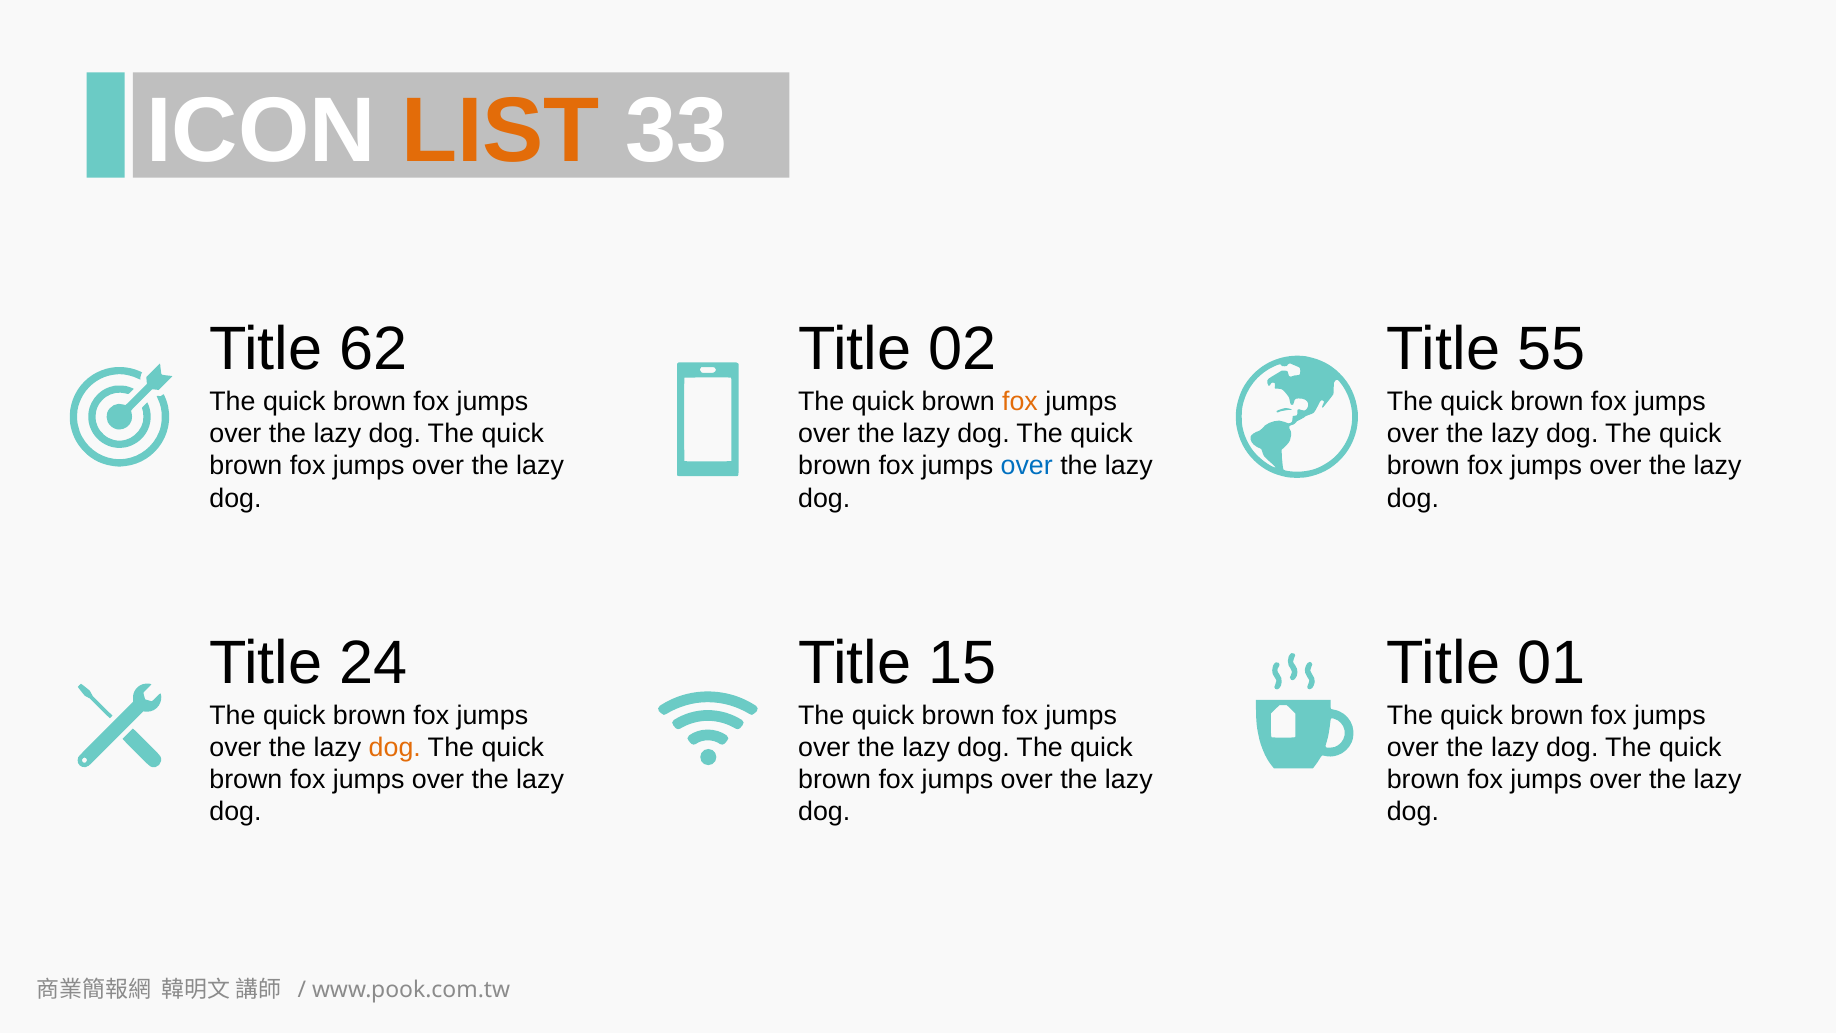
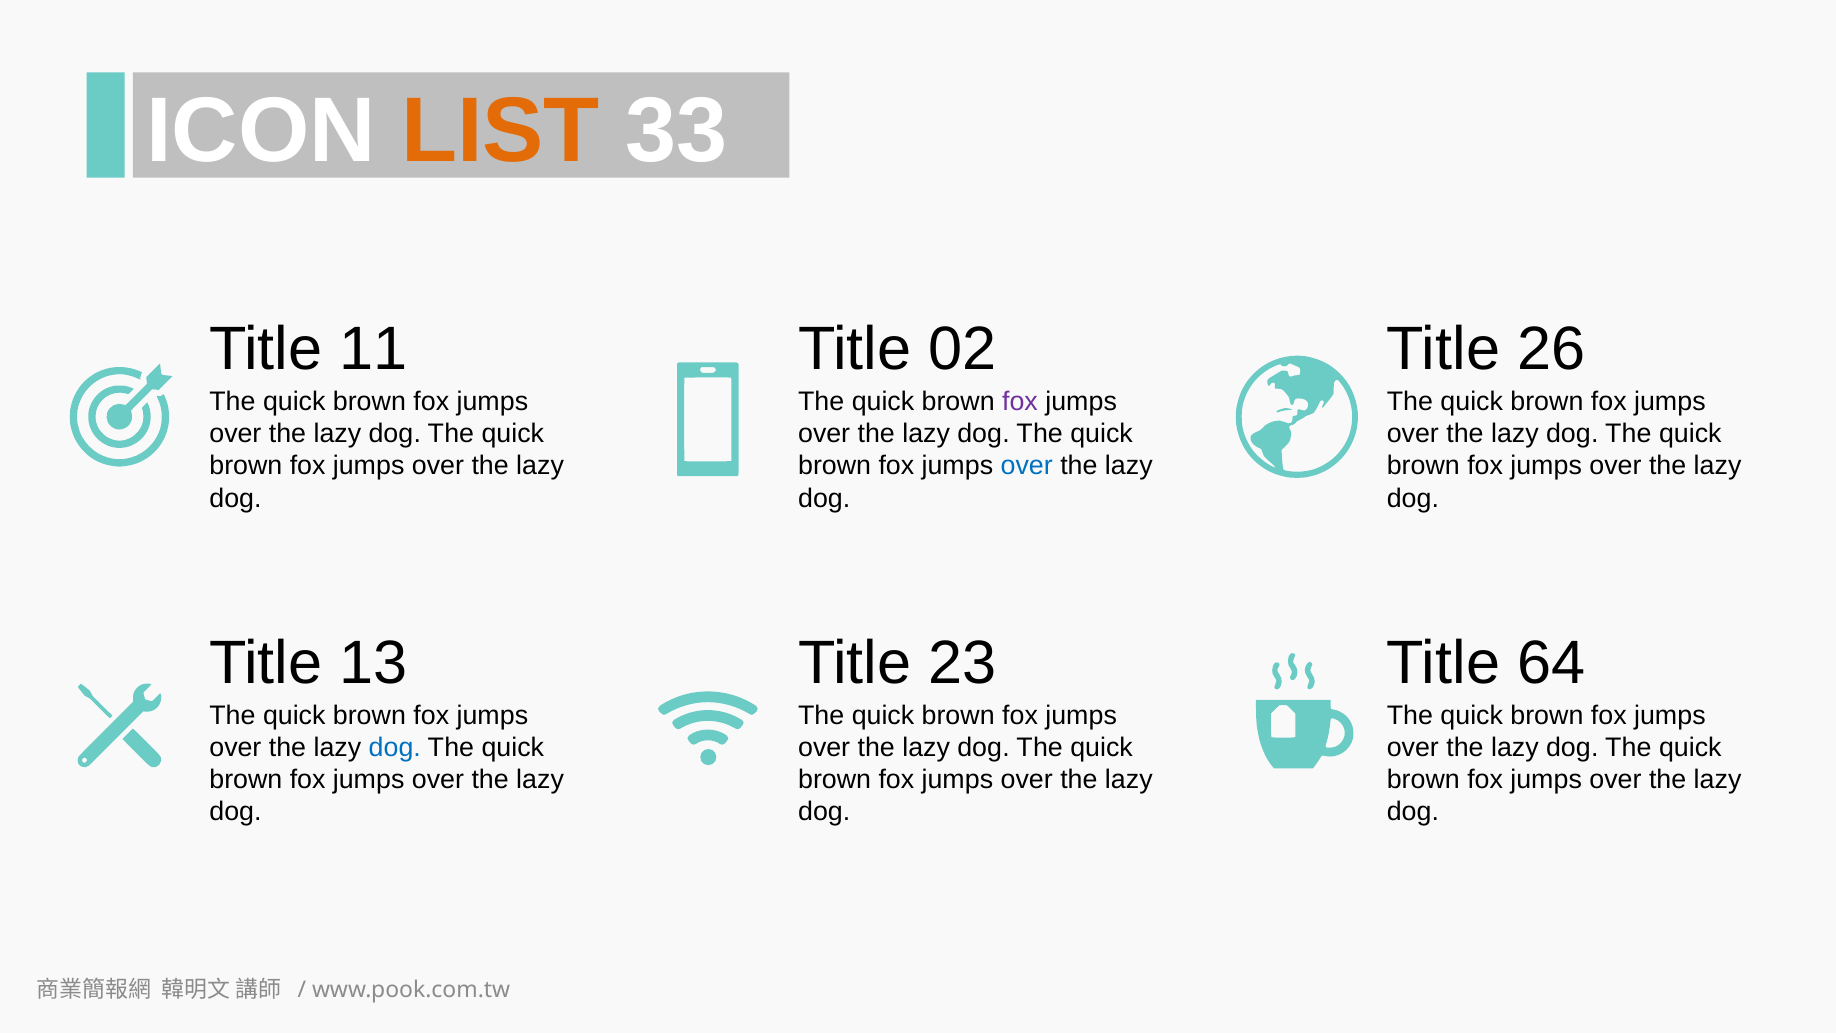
62: 62 -> 11
55: 55 -> 26
fox at (1020, 402) colour: orange -> purple
24: 24 -> 13
15: 15 -> 23
01: 01 -> 64
dog at (395, 747) colour: orange -> blue
